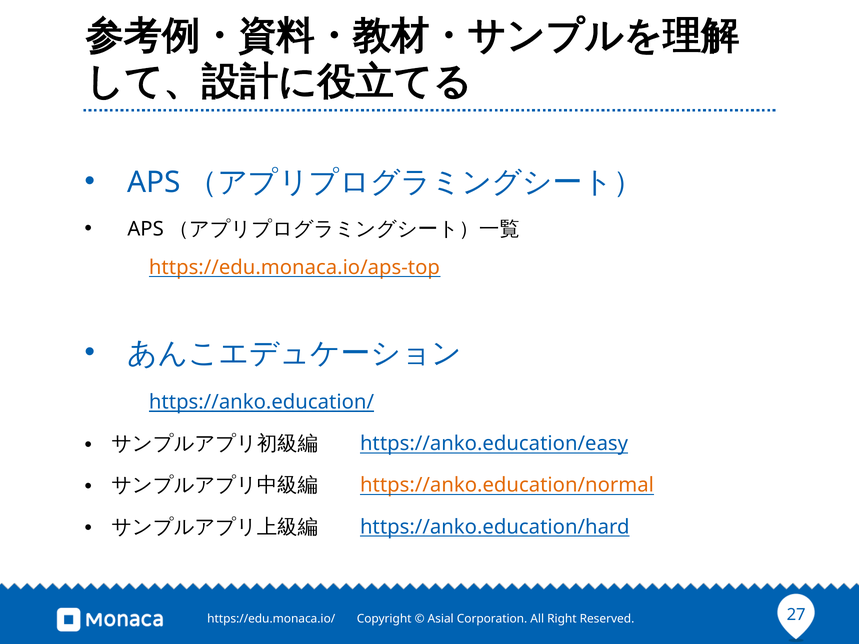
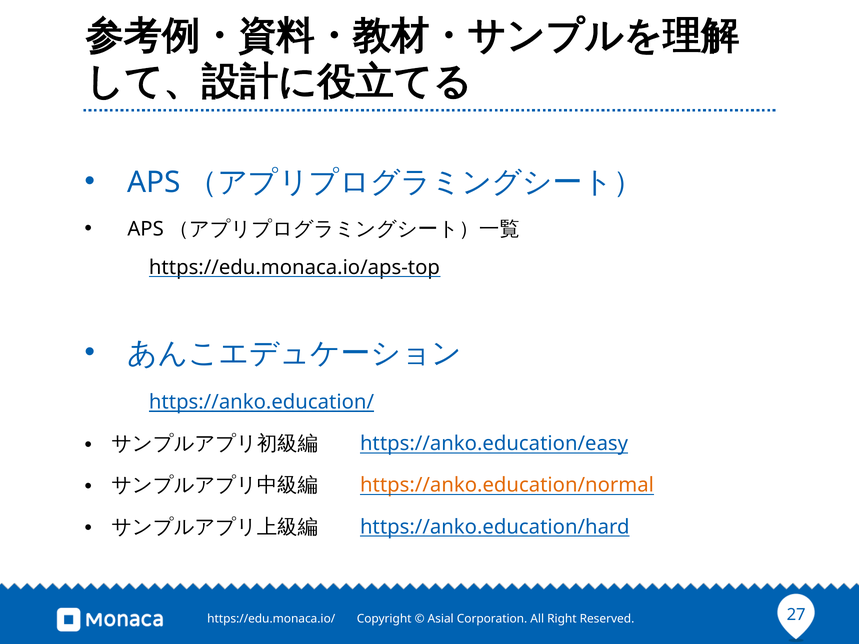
https://edu.monaca.io/aps-top colour: orange -> black
